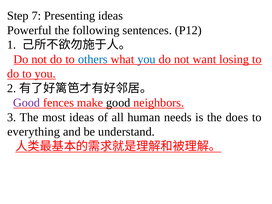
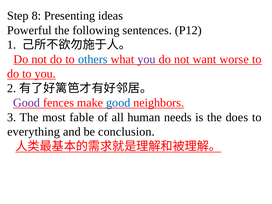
7: 7 -> 8
you at (147, 59) colour: blue -> purple
losing: losing -> worse
good at (118, 103) colour: black -> blue
most ideas: ideas -> fable
understand: understand -> conclusion
